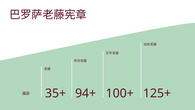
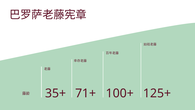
94+: 94+ -> 71+
